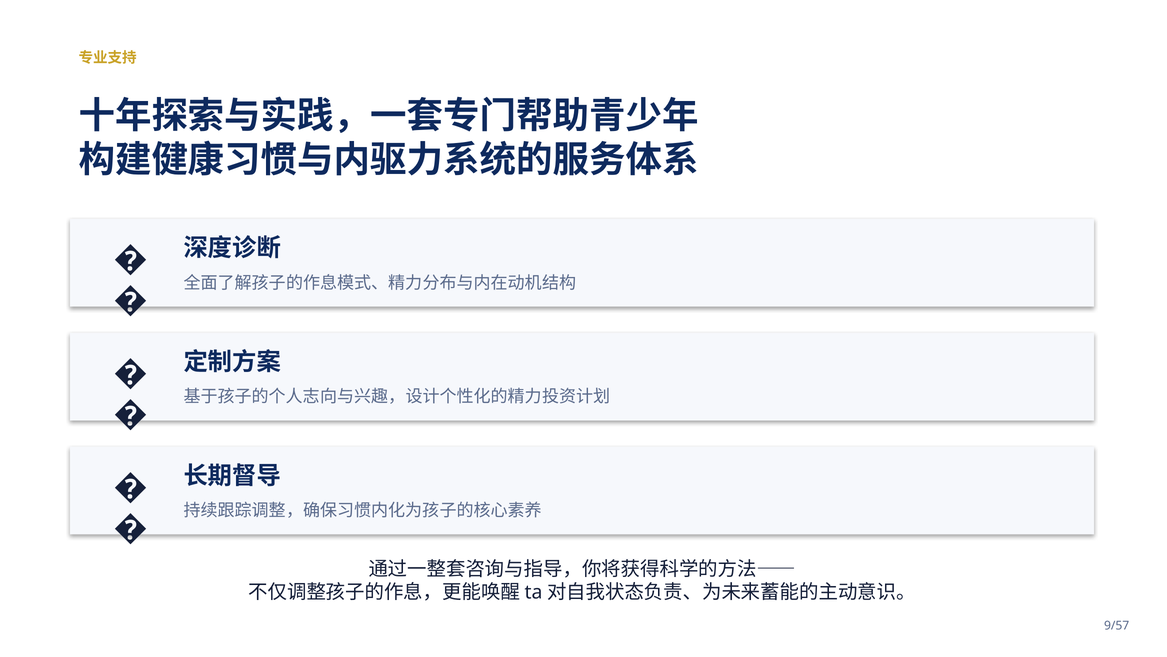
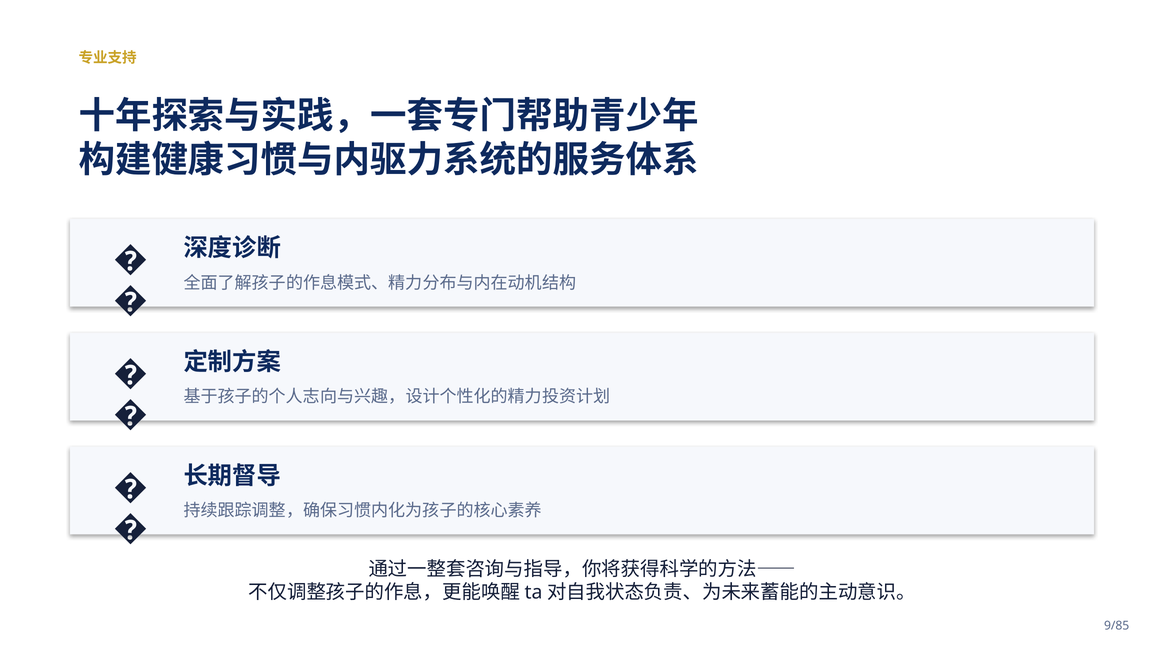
9/57: 9/57 -> 9/85
